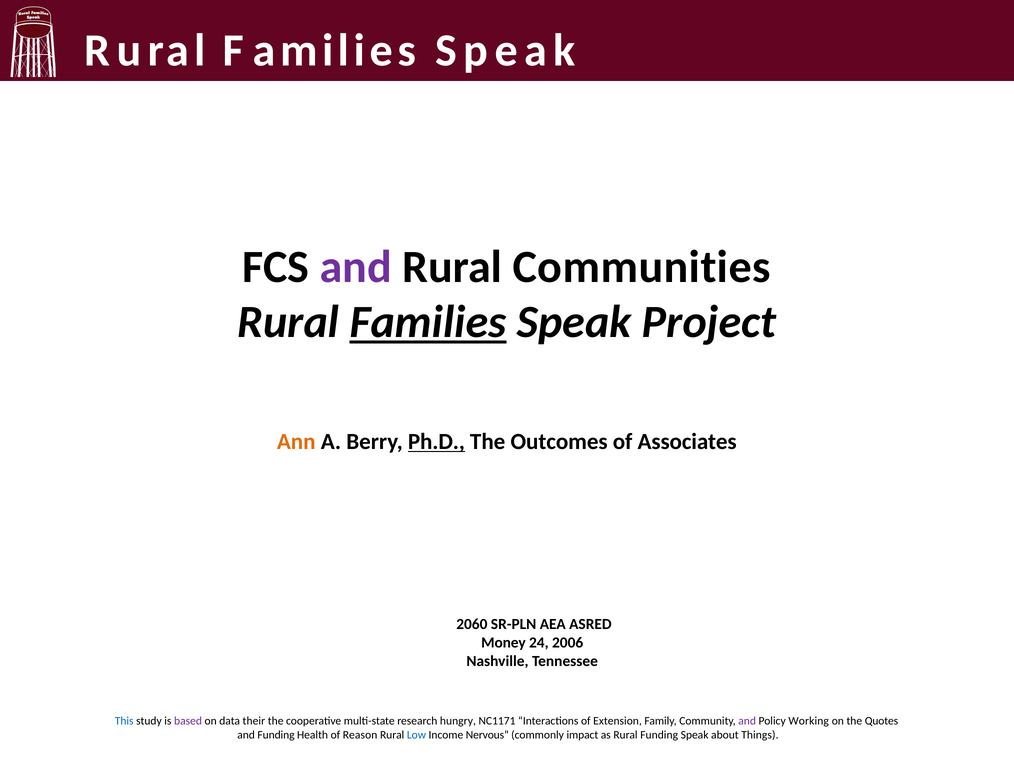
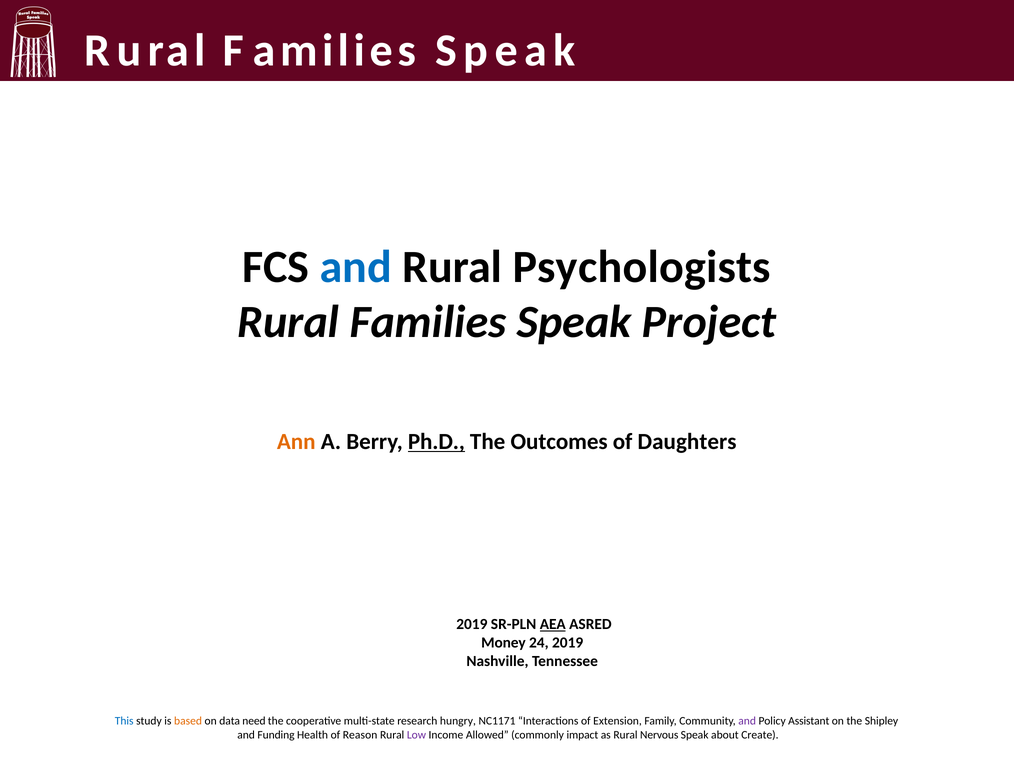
and at (356, 267) colour: purple -> blue
Communities: Communities -> Psychologists
Families at (428, 322) underline: present -> none
Associates: Associates -> Daughters
2060 at (472, 624): 2060 -> 2019
AEA underline: none -> present
24 2006: 2006 -> 2019
based colour: purple -> orange
their: their -> need
Working: Working -> Assistant
Quotes: Quotes -> Shipley
Low colour: blue -> purple
Nervous: Nervous -> Allowed
Rural Funding: Funding -> Nervous
Things: Things -> Create
